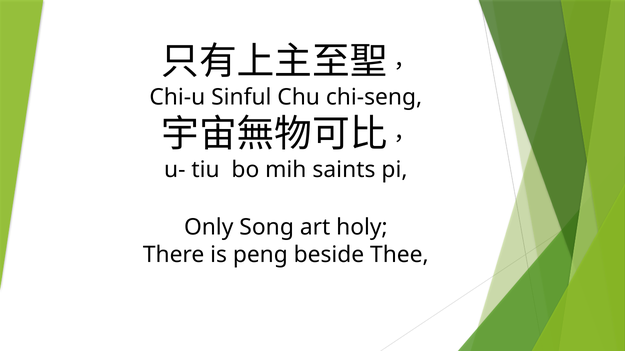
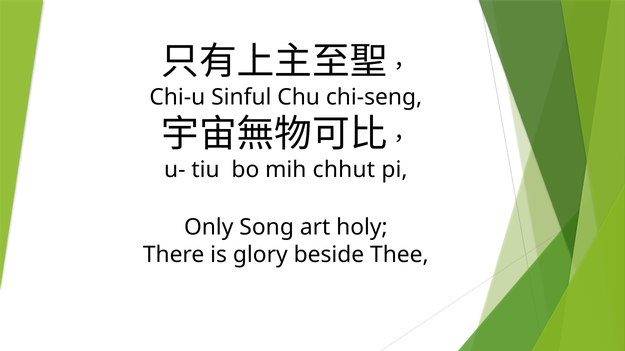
saints: saints -> chhut
peng: peng -> glory
